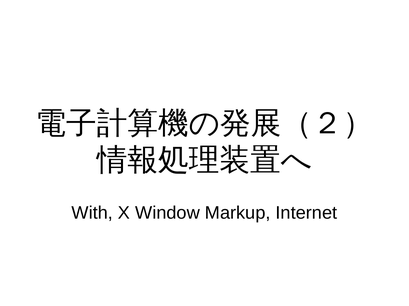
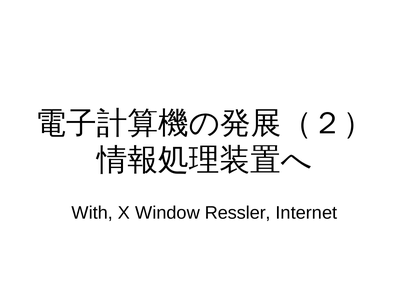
Markup: Markup -> Ressler
